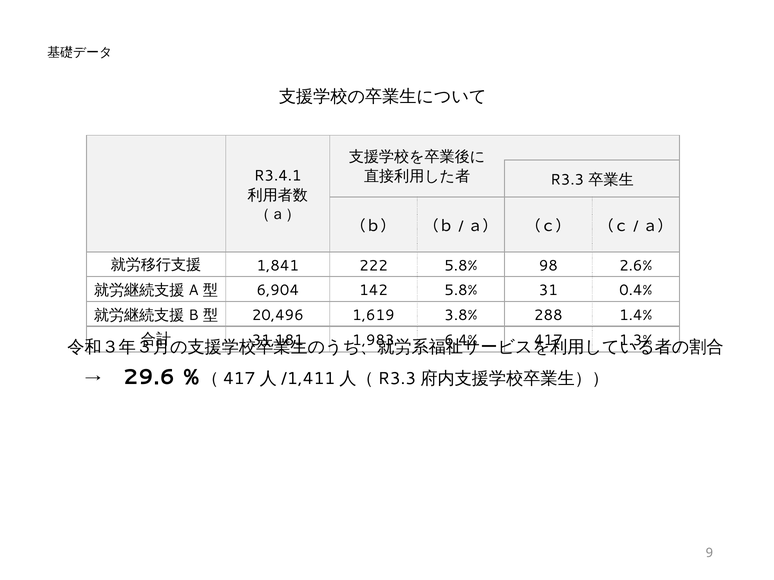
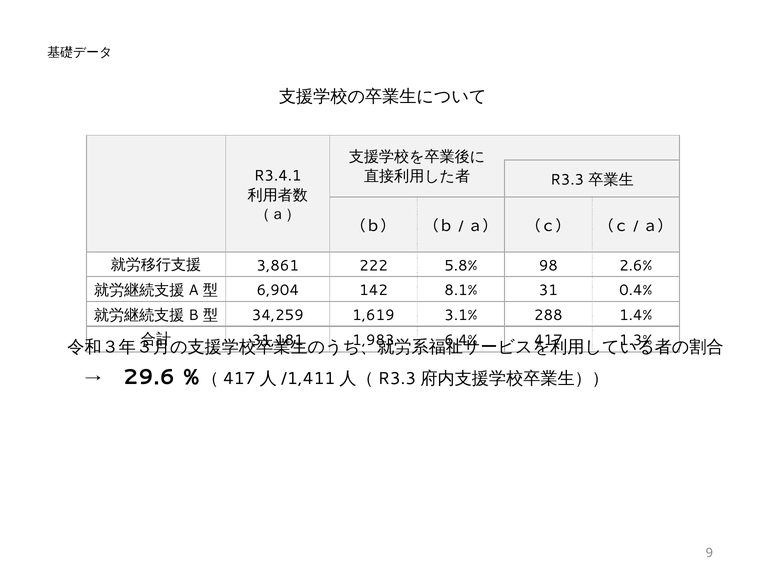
1,841: 1,841 -> 3,861
142 5.8%: 5.8% -> 8.1%
20,496: 20,496 -> 34,259
3.8%: 3.8% -> 3.1%
